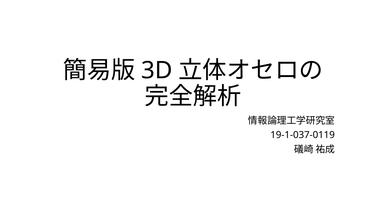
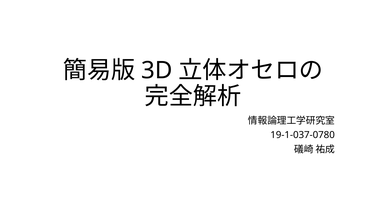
19-1-037-0119: 19-1-037-0119 -> 19-1-037-0780
